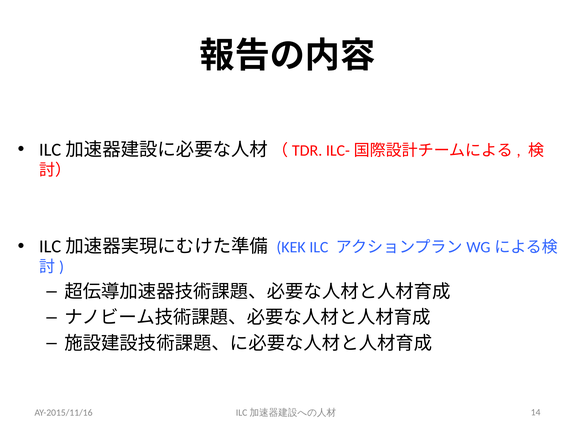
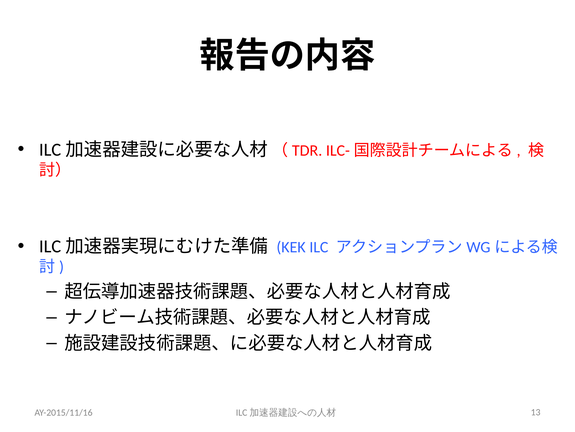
14: 14 -> 13
